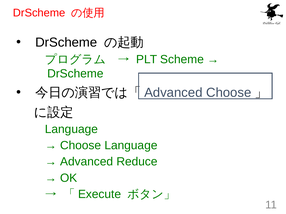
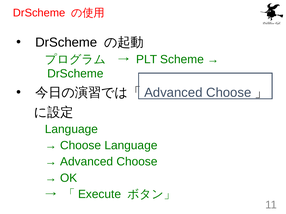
Reduce at (137, 162): Reduce -> Choose
